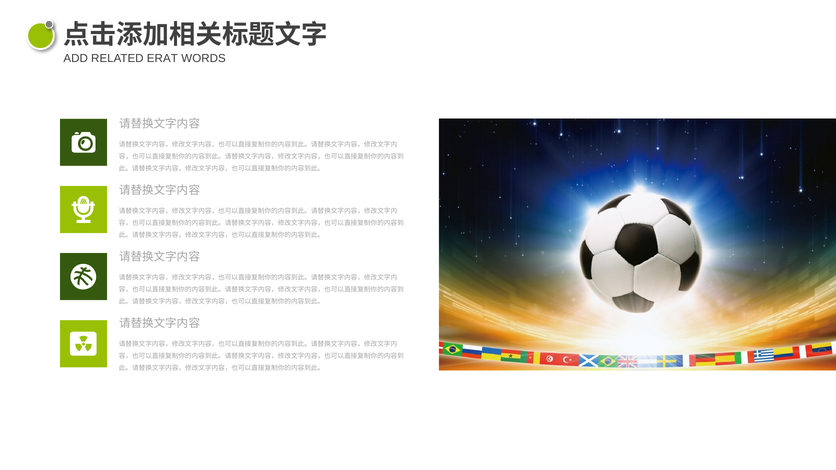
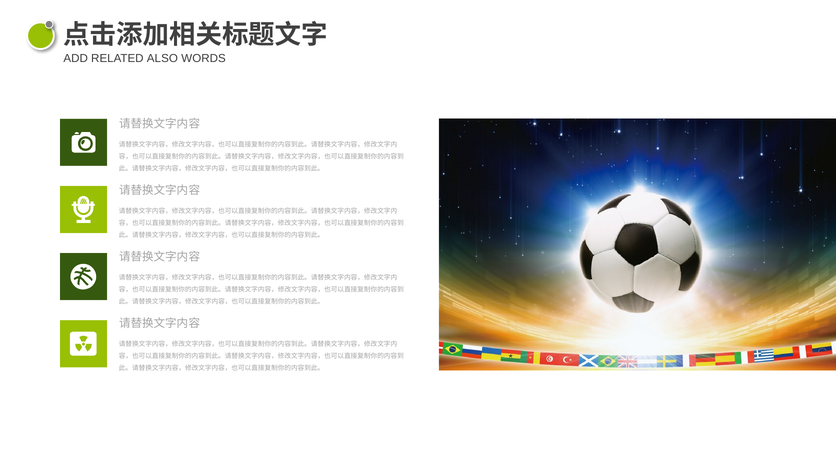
ERAT: ERAT -> ALSO
